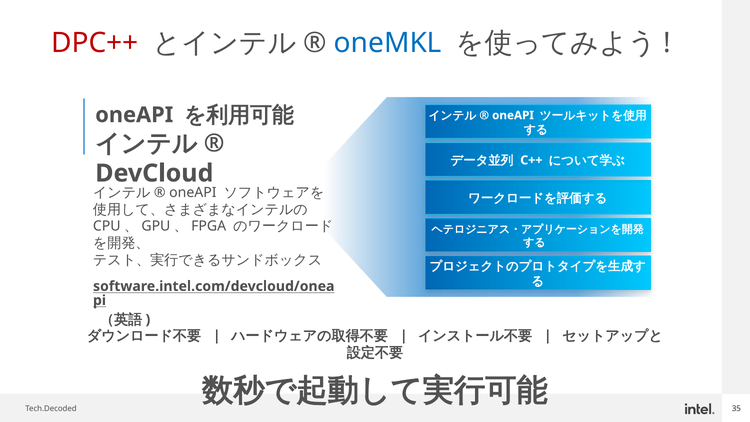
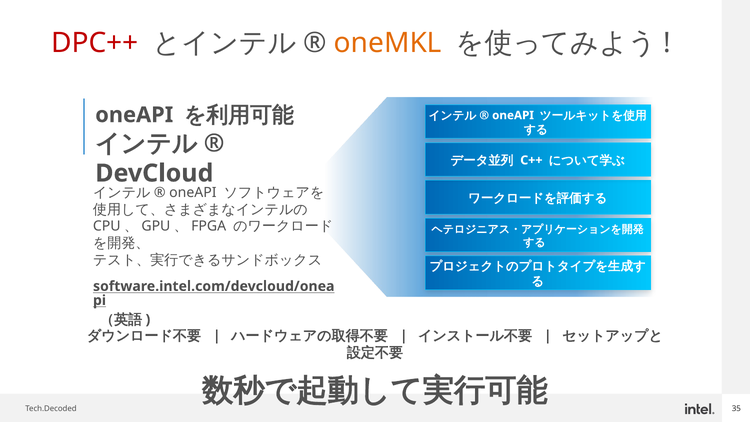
oneMKL colour: blue -> orange
